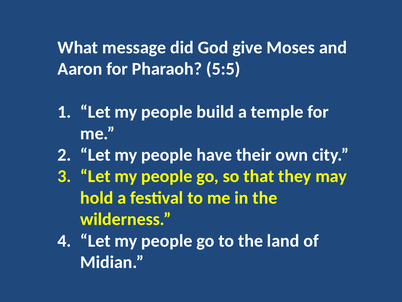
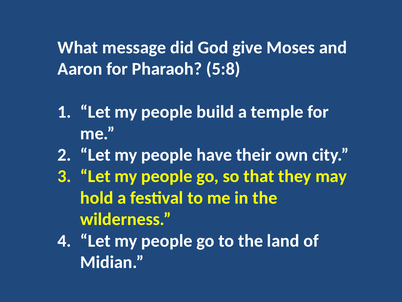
5:5: 5:5 -> 5:8
